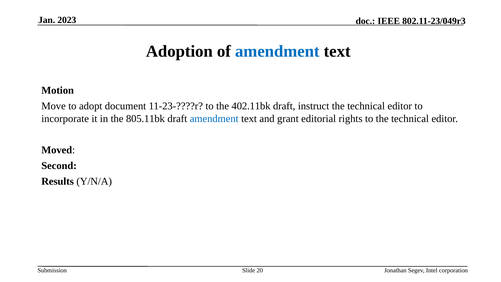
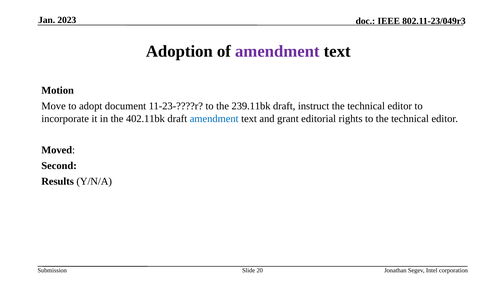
amendment at (277, 51) colour: blue -> purple
402.11bk: 402.11bk -> 239.11bk
805.11bk: 805.11bk -> 402.11bk
